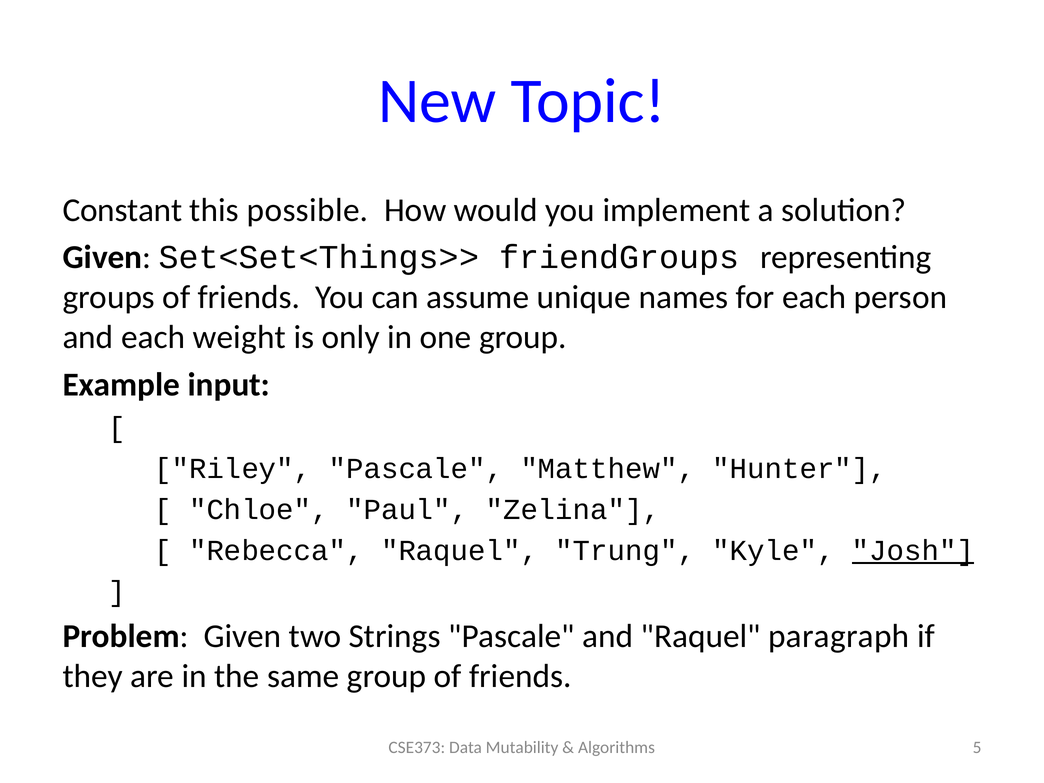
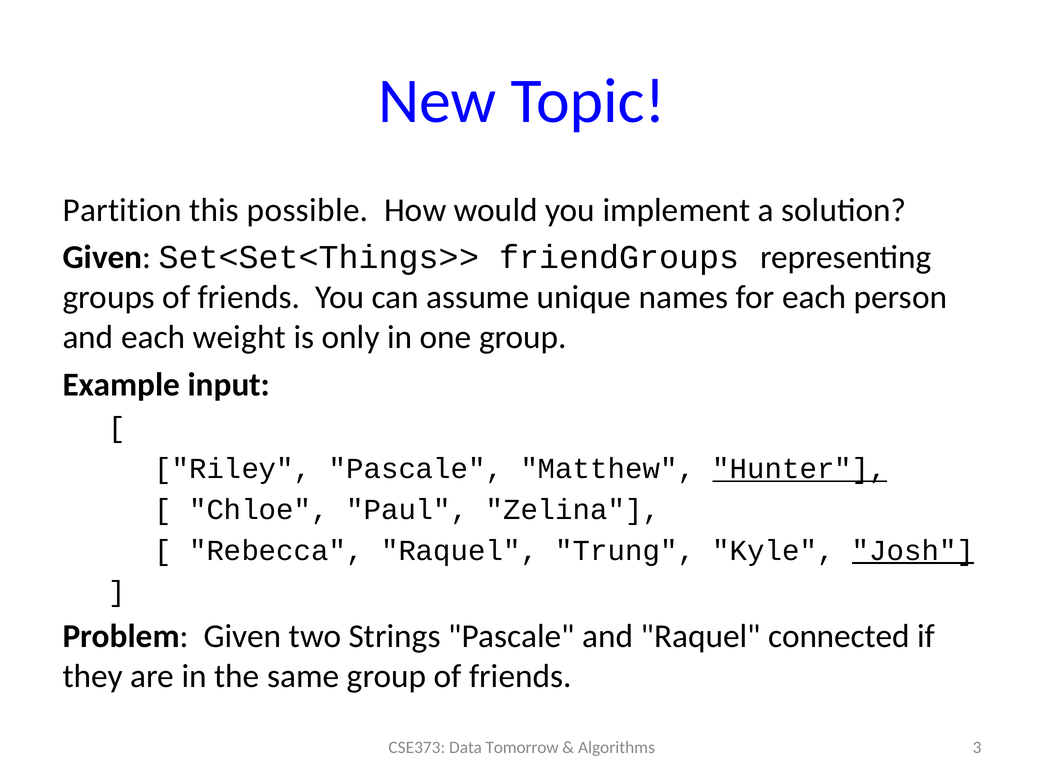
Constant: Constant -> Partition
Hunter underline: none -> present
paragraph: paragraph -> connected
Mutability: Mutability -> Tomorrow
5: 5 -> 3
